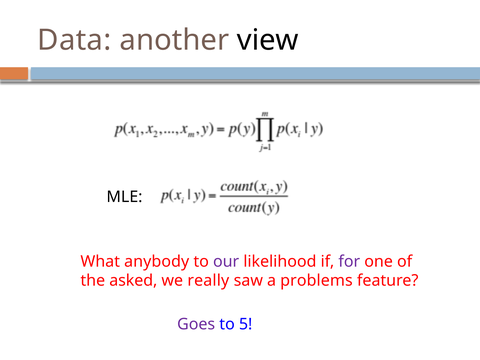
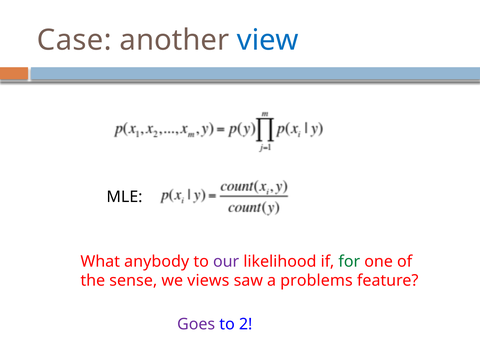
Data: Data -> Case
view colour: black -> blue
for colour: purple -> green
asked: asked -> sense
really: really -> views
5: 5 -> 2
